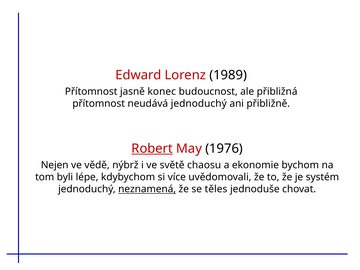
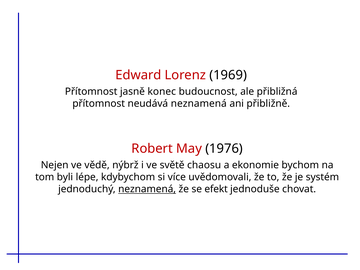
1989: 1989 -> 1969
neudává jednoduchý: jednoduchý -> neznamená
Robert underline: present -> none
těles: těles -> efekt
